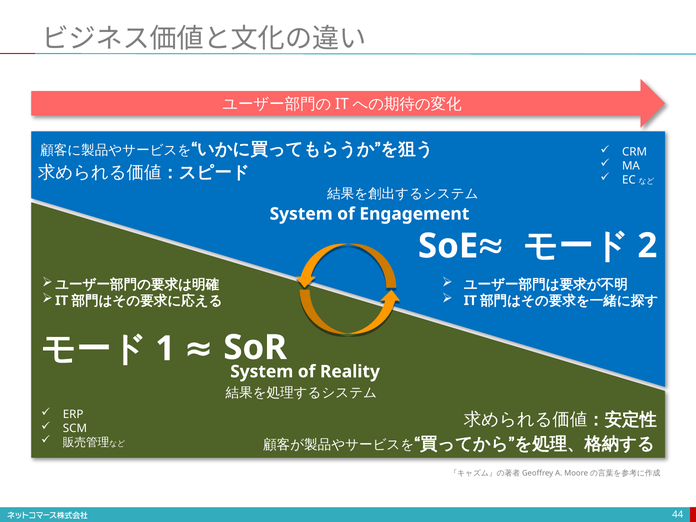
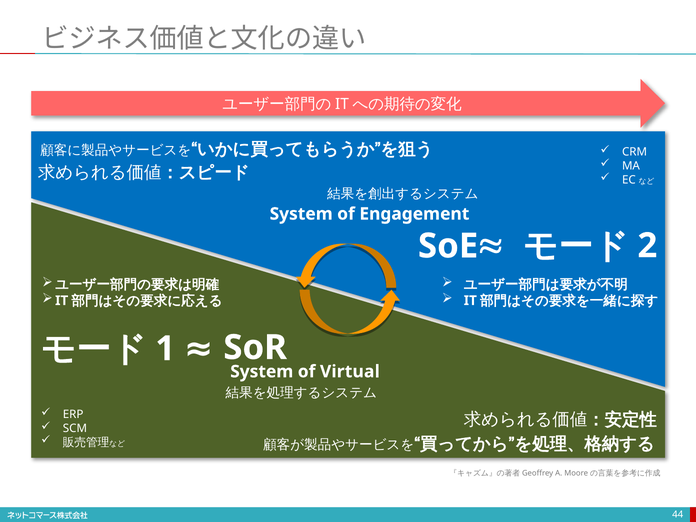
Reality: Reality -> Virtual
